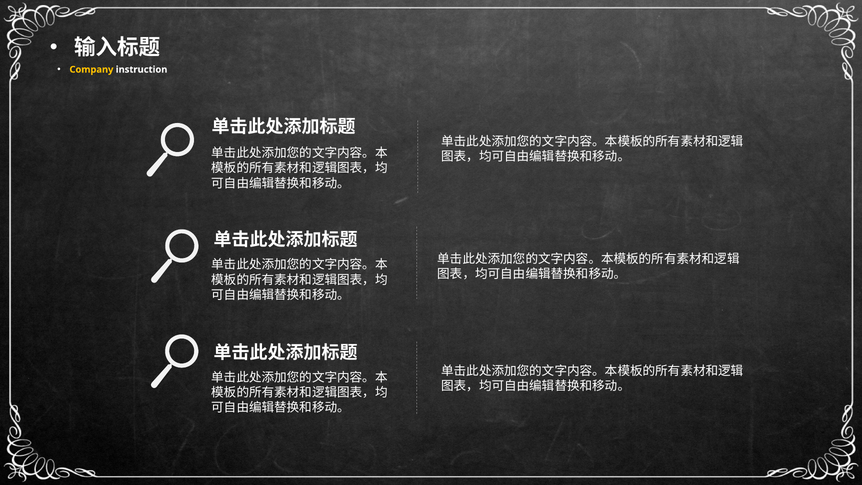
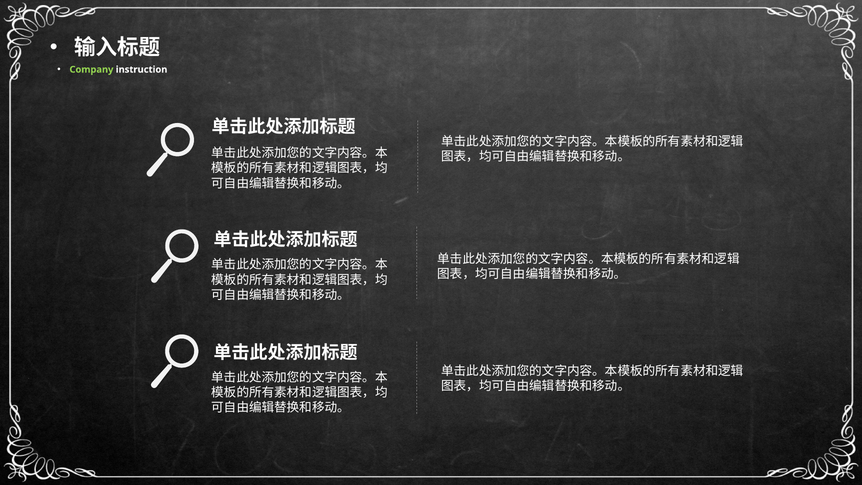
Company colour: yellow -> light green
